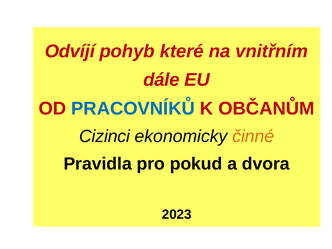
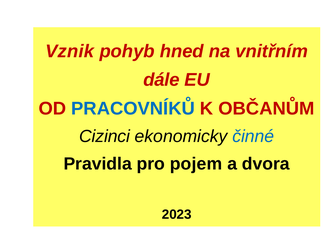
Odvíjí: Odvíjí -> Vznik
které: které -> hned
činné colour: orange -> blue
pokud: pokud -> pojem
